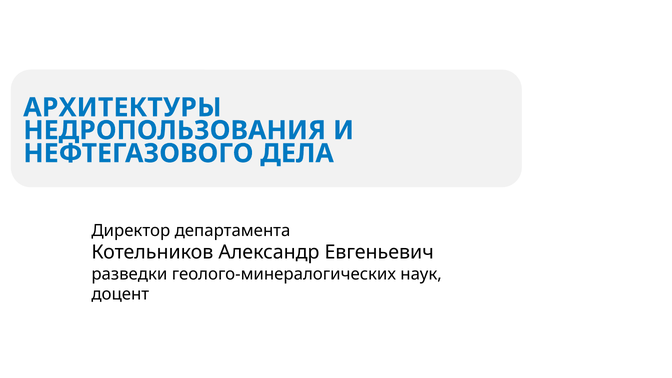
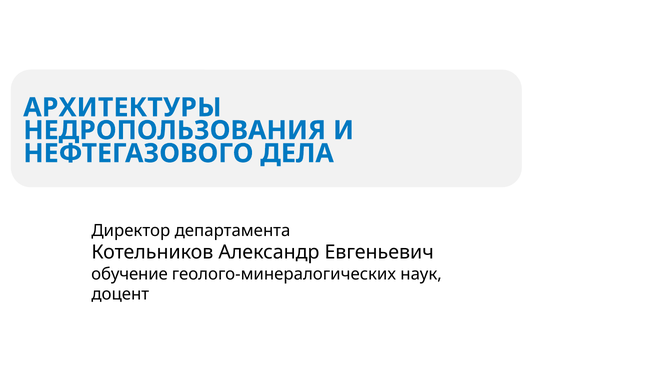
разведки: разведки -> обучение
